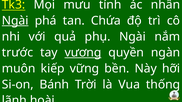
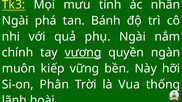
Ngài at (15, 21) underline: present -> none
Chứa: Chứa -> Bánh
trước: trước -> chính
Bánh: Bánh -> Phân
